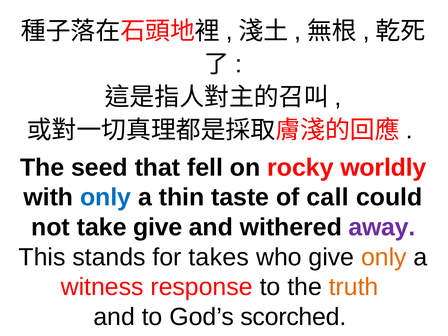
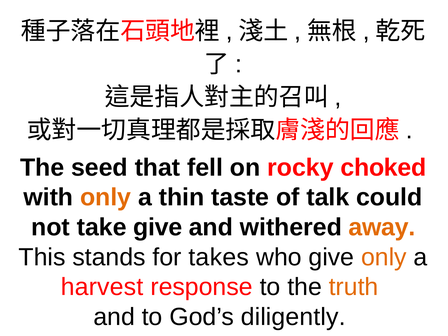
worldly: worldly -> choked
only at (106, 197) colour: blue -> orange
call: call -> talk
away colour: purple -> orange
witness: witness -> harvest
scorched: scorched -> diligently
